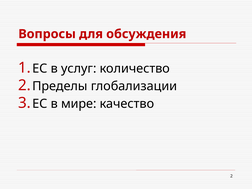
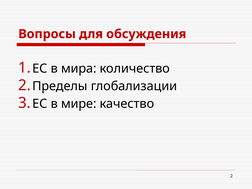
услуг: услуг -> мира
